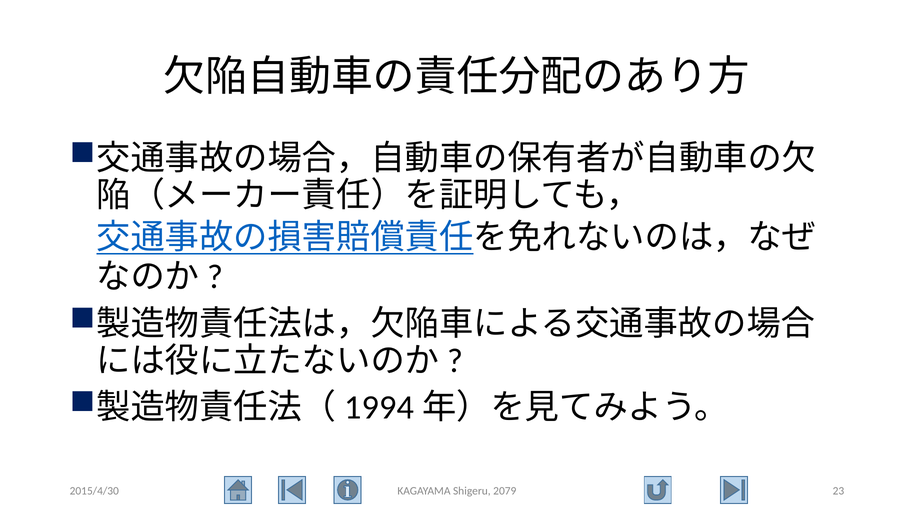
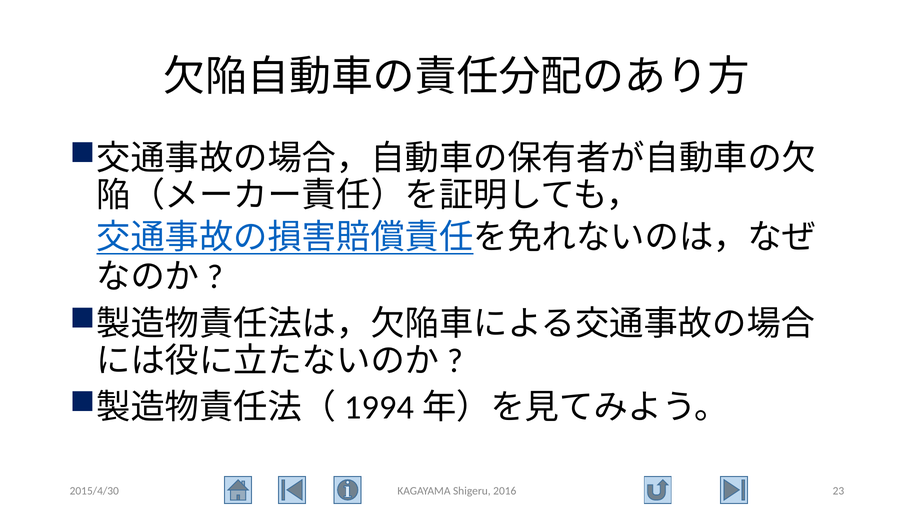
2079: 2079 -> 2016
